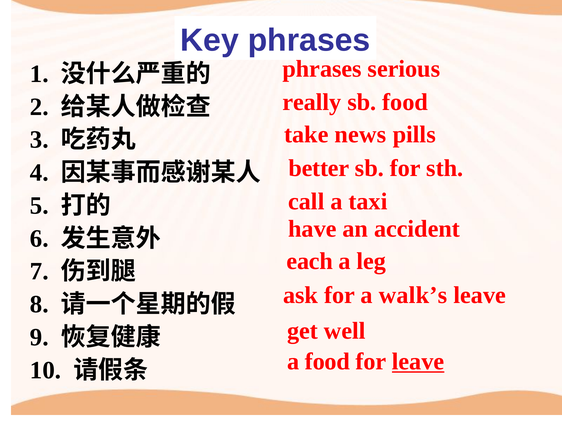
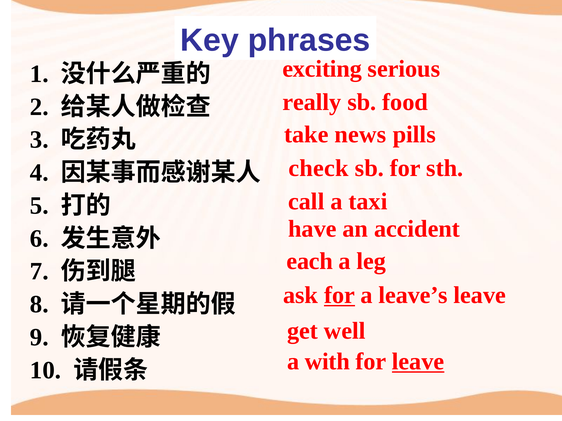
phrases at (322, 69): phrases -> exciting
better: better -> check
for at (340, 296) underline: none -> present
walk’s: walk’s -> leave’s
a food: food -> with
